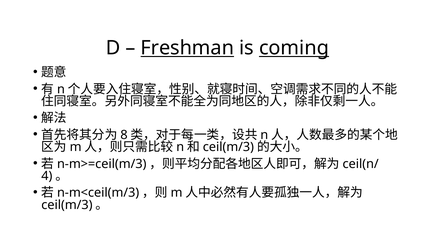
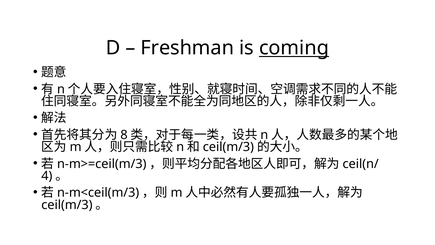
Freshman underline: present -> none
